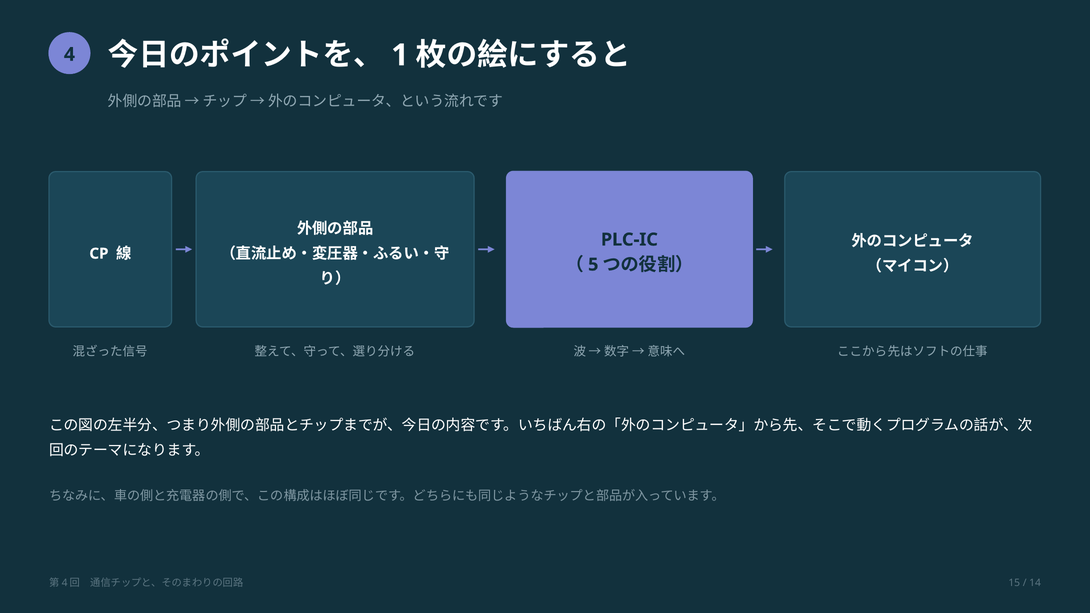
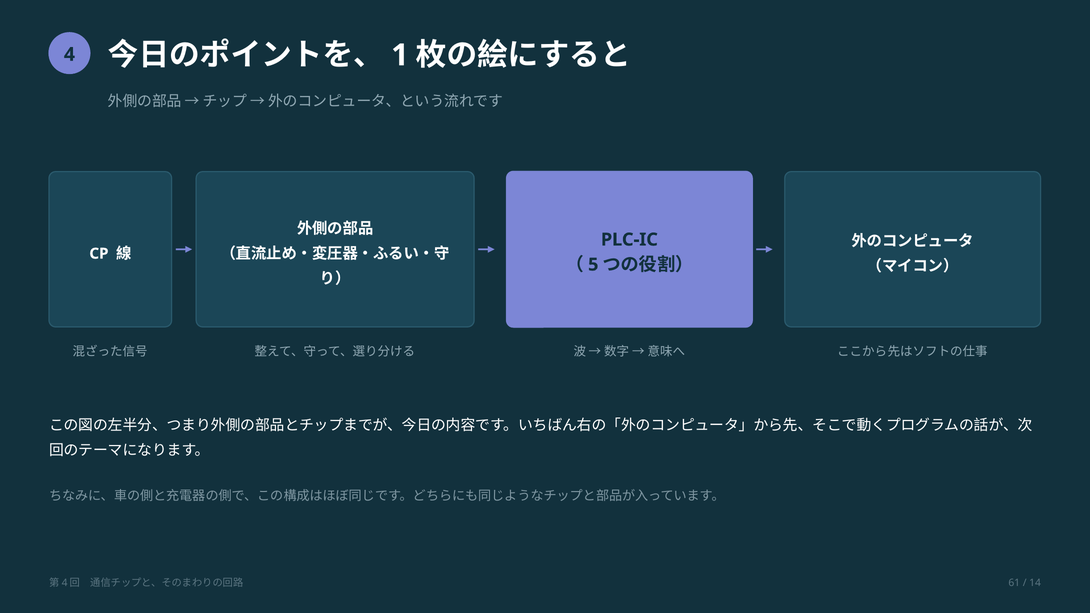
15: 15 -> 61
